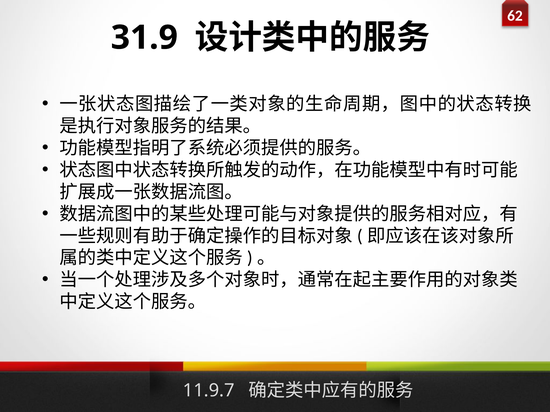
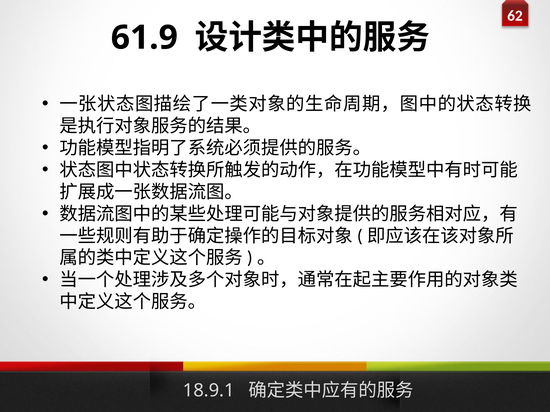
31.9: 31.9 -> 61.9
11.9.7: 11.9.7 -> 18.9.1
